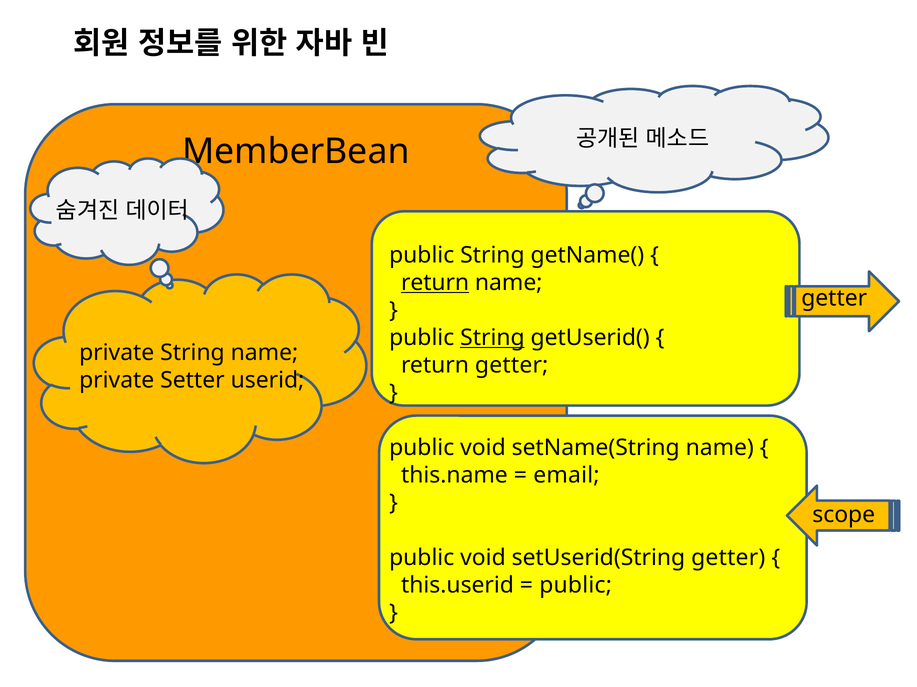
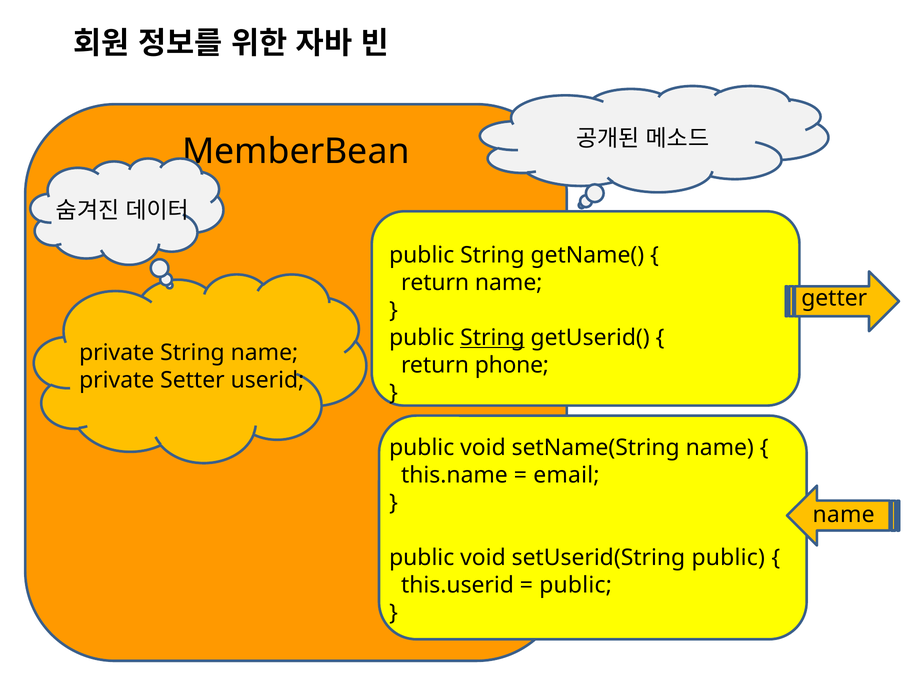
return at (435, 283) underline: present -> none
return getter: getter -> phone
scope at (844, 515): scope -> name
setUserid(String getter: getter -> public
